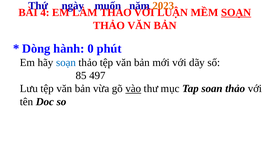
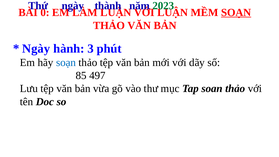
muốn: muốn -> thành
2023 colour: orange -> green
4: 4 -> 0
LÀM THẢO: THẢO -> LUẬN
Dòng at (36, 49): Dòng -> Ngày
0: 0 -> 3
vào underline: present -> none
